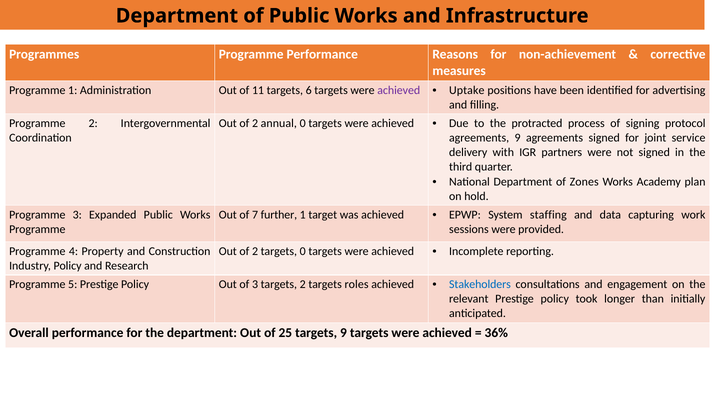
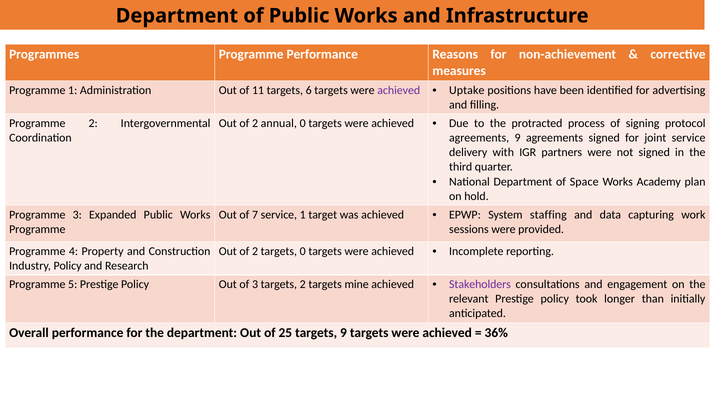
Zones: Zones -> Space
7 further: further -> service
roles: roles -> mine
Stakeholders colour: blue -> purple
